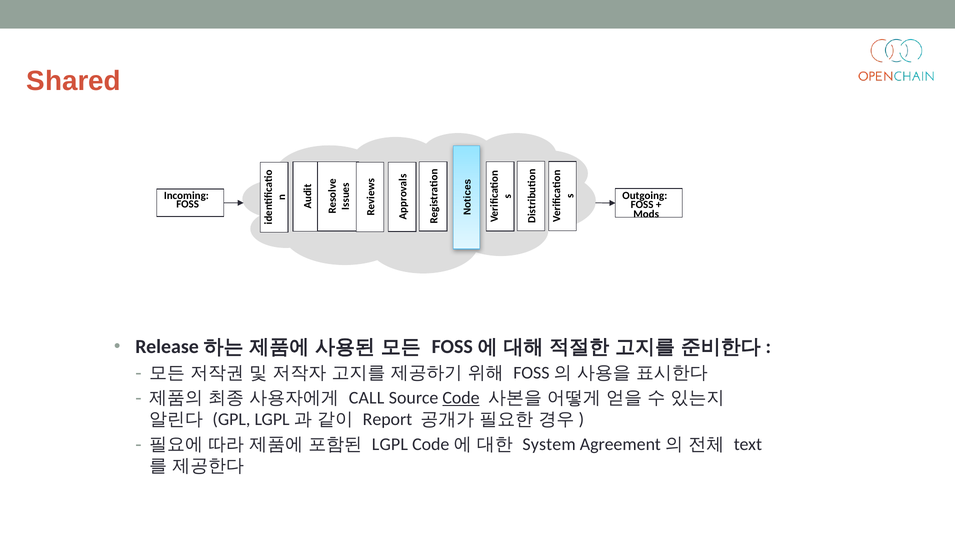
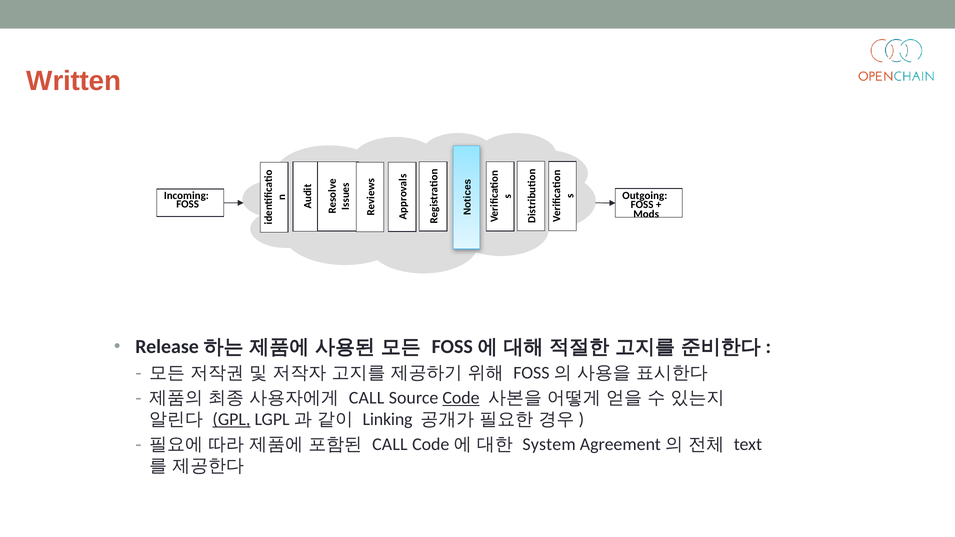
Shared: Shared -> Written
GPL underline: none -> present
Report: Report -> Linking
LGPL at (390, 445): LGPL -> CALL
